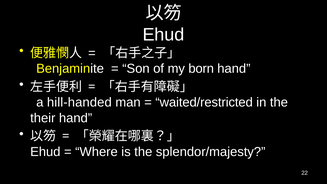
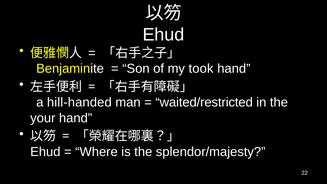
born: born -> took
their: their -> your
